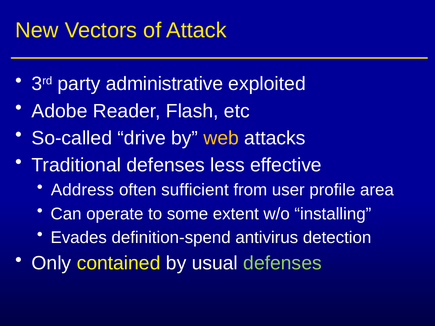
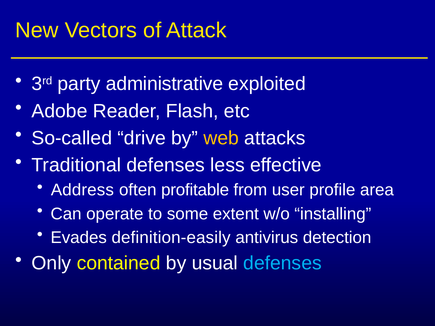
sufficient: sufficient -> profitable
definition-spend: definition-spend -> definition-easily
defenses at (283, 263) colour: light green -> light blue
